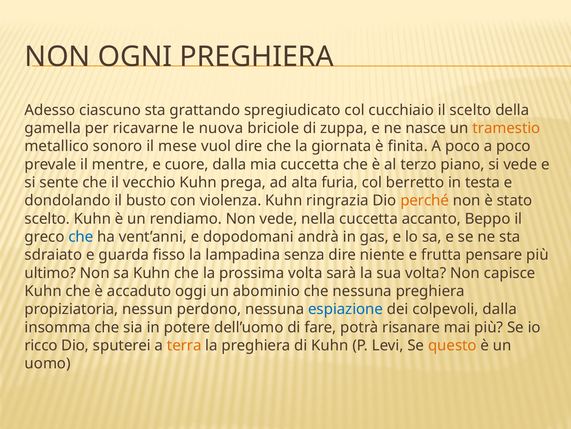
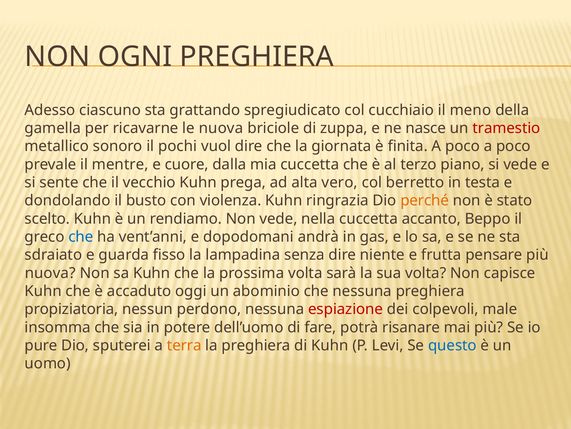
il scelto: scelto -> meno
tramestio colour: orange -> red
mese: mese -> pochi
furia: furia -> vero
ultimo at (50, 273): ultimo -> nuova
espiazione colour: blue -> red
colpevoli dalla: dalla -> male
ricco: ricco -> pure
questo colour: orange -> blue
